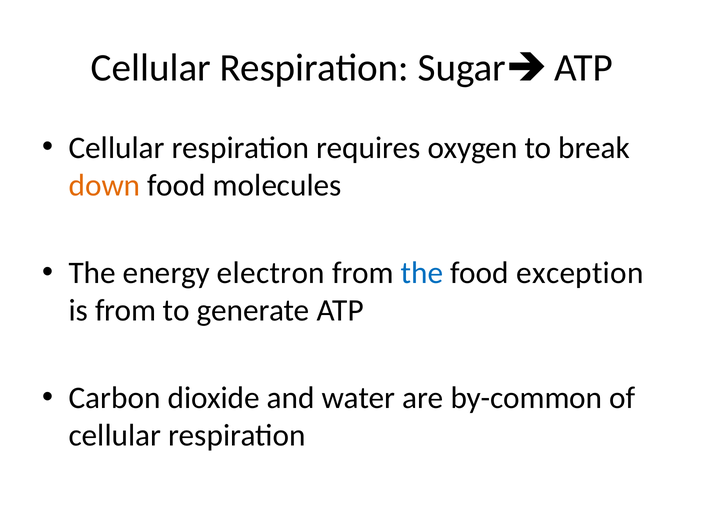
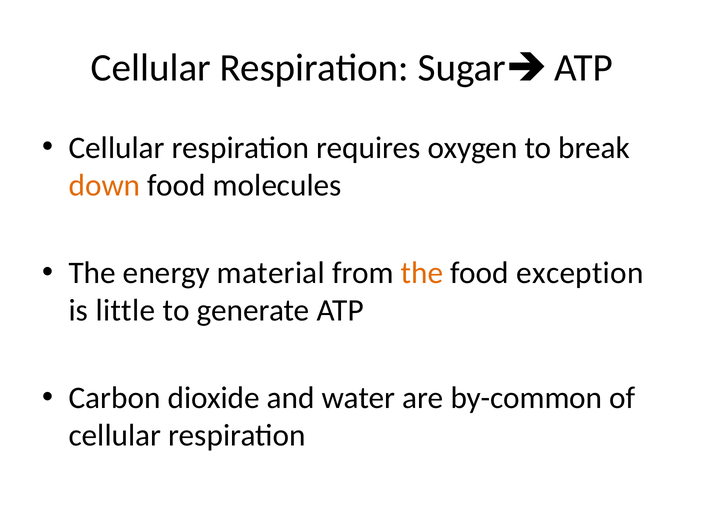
electron: electron -> material
the at (422, 273) colour: blue -> orange
is from: from -> little
